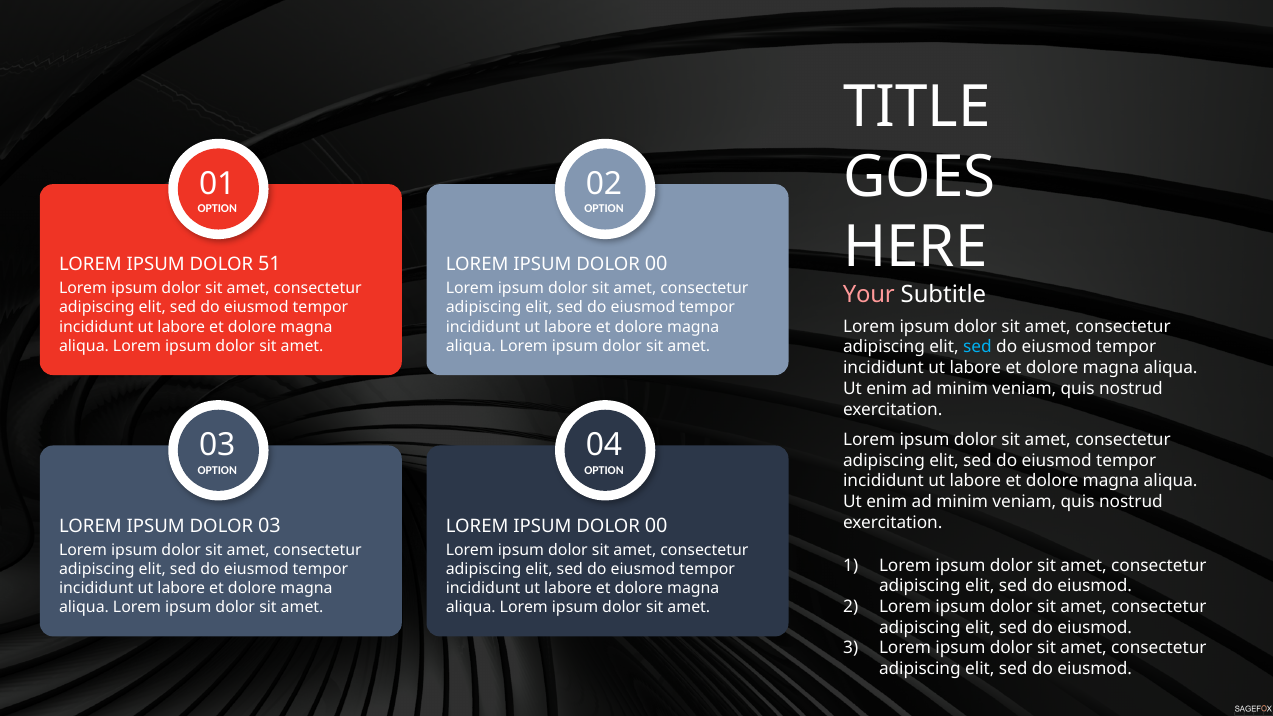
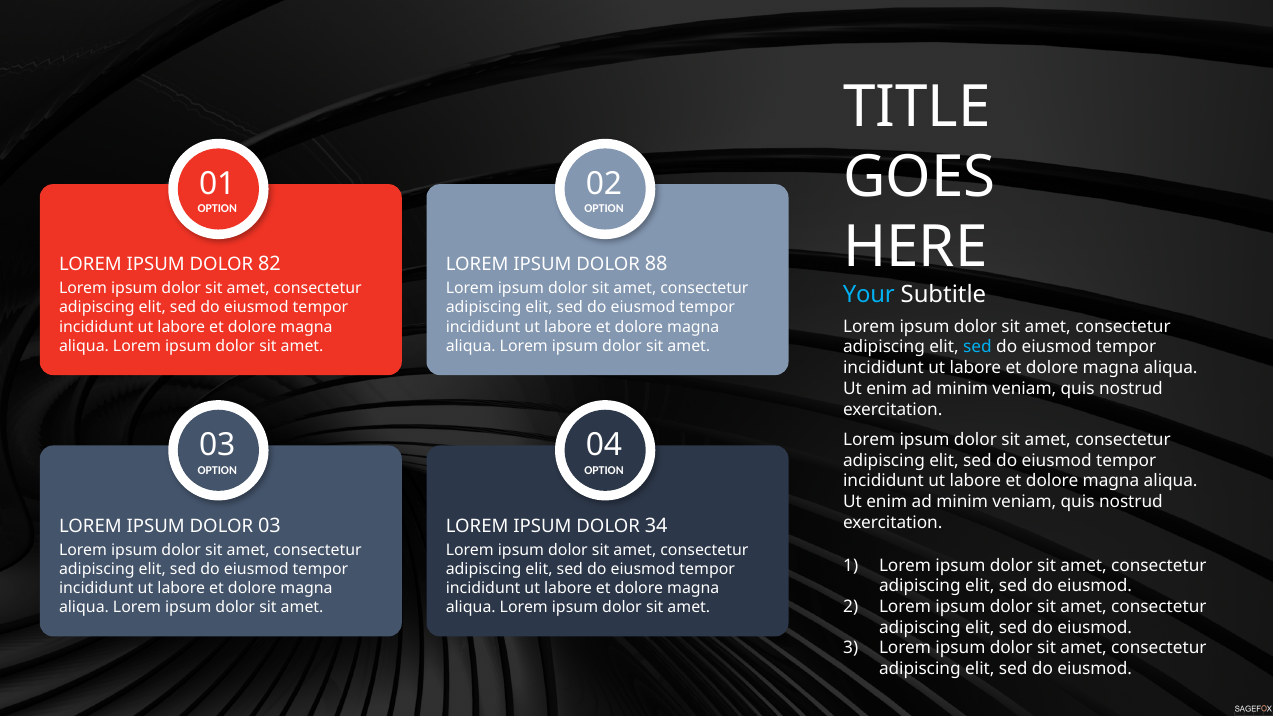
51: 51 -> 82
00 at (656, 264): 00 -> 88
Your colour: pink -> light blue
00 at (656, 526): 00 -> 34
